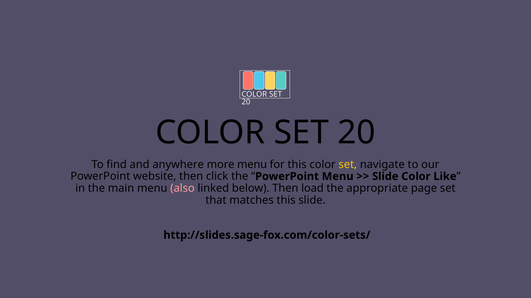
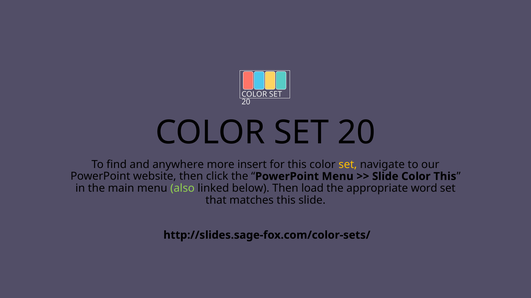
more menu: menu -> insert
Color Like: Like -> This
also colour: pink -> light green
page: page -> word
